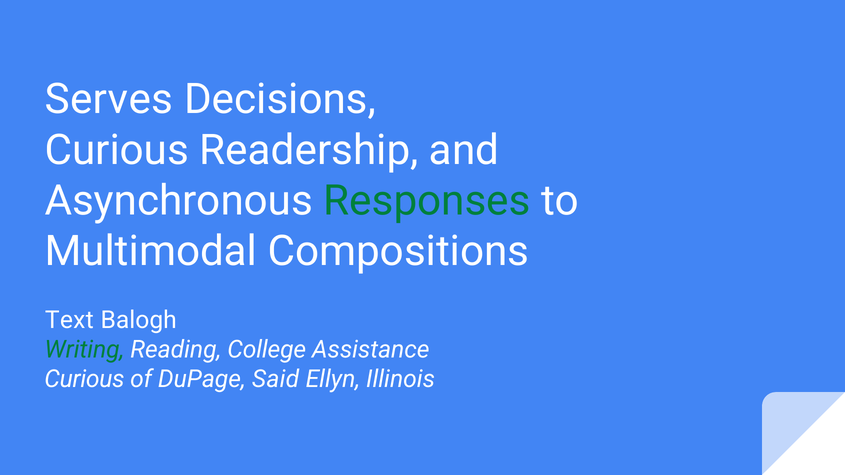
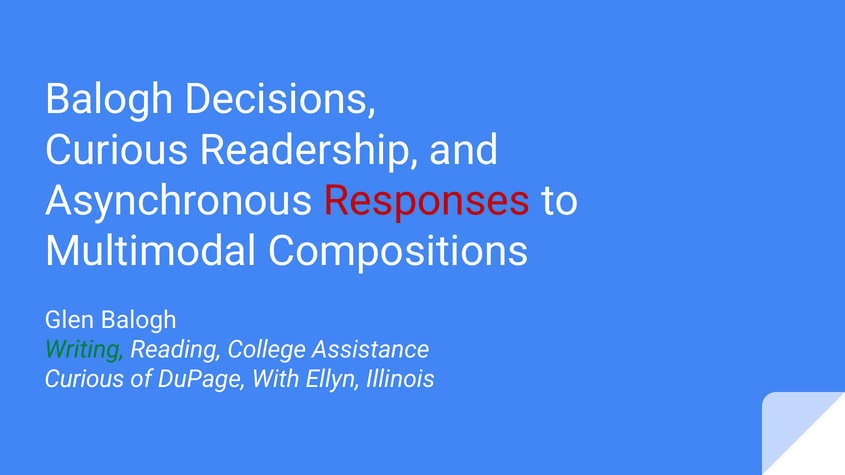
Serves at (109, 100): Serves -> Balogh
Responses colour: green -> red
Text: Text -> Glen
Said: Said -> With
